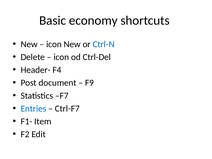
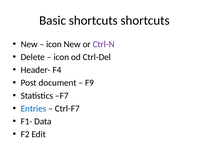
Basic economy: economy -> shortcuts
Ctrl-N colour: blue -> purple
Item: Item -> Data
